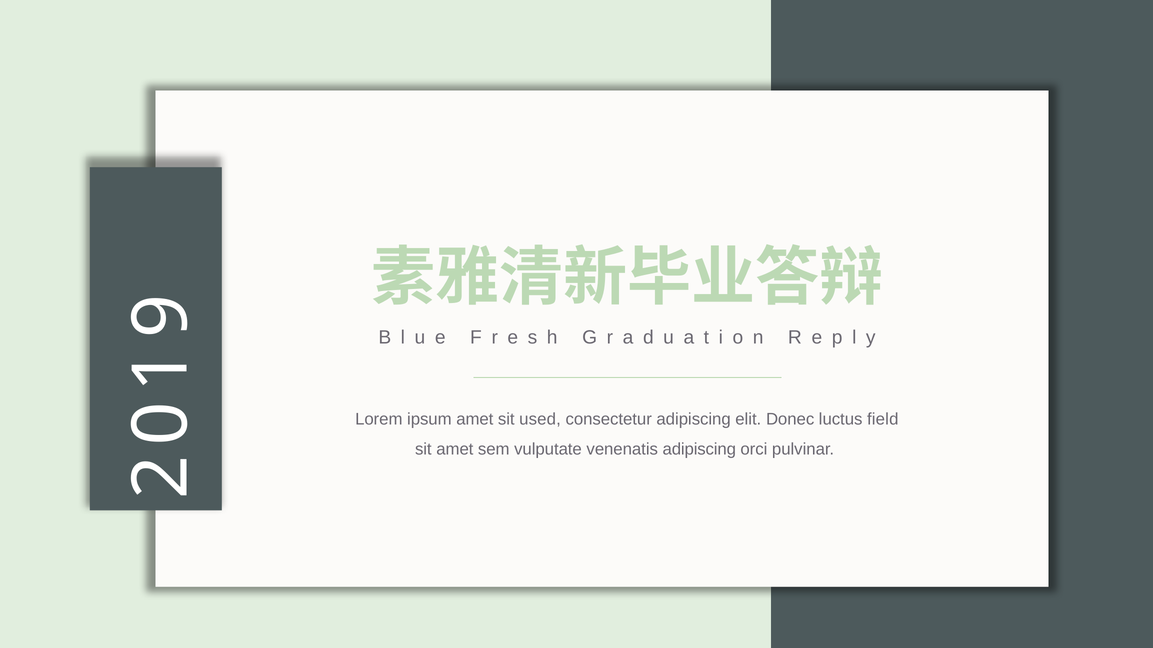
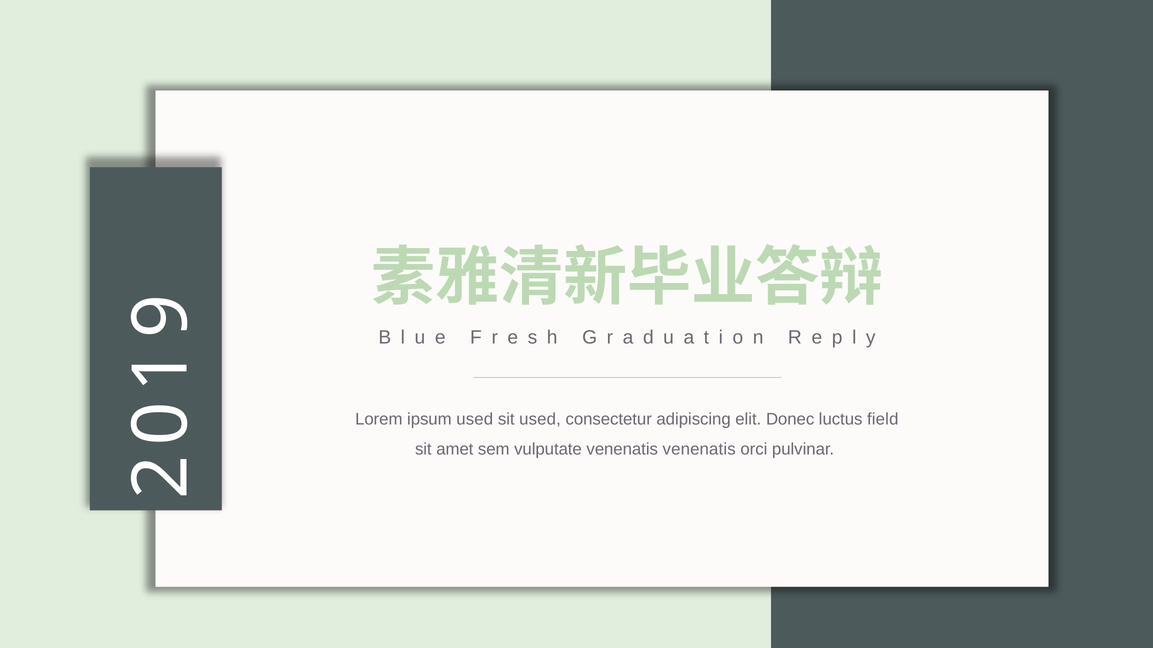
ipsum amet: amet -> used
venenatis adipiscing: adipiscing -> venenatis
